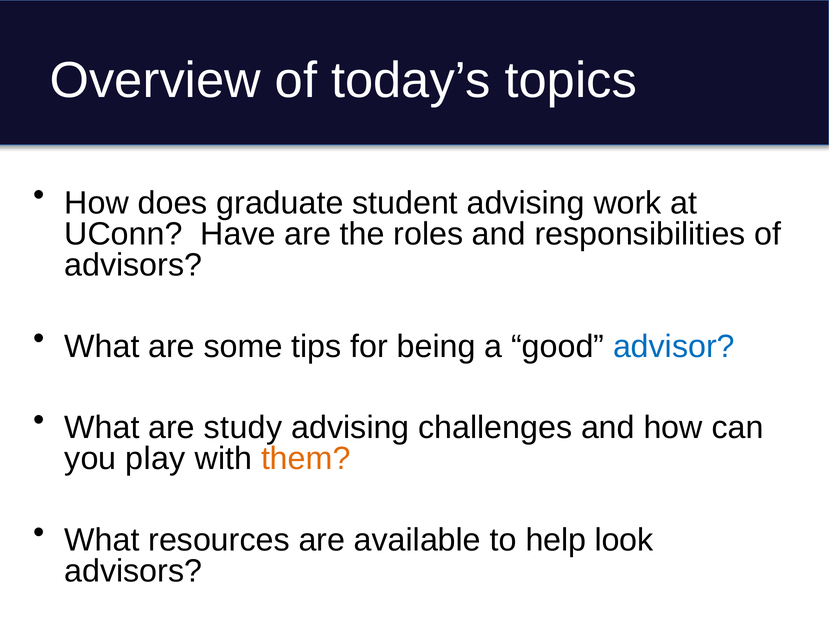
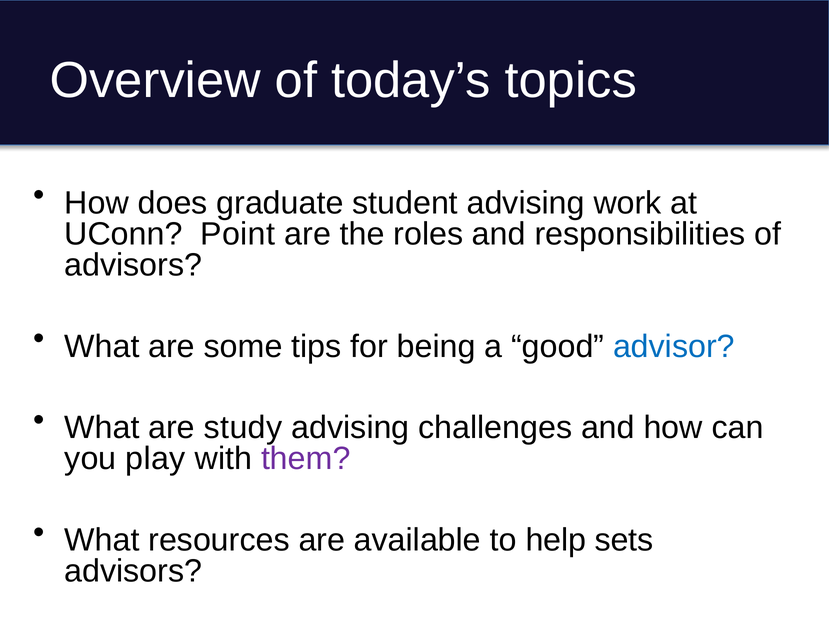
Have: Have -> Point
them colour: orange -> purple
look: look -> sets
